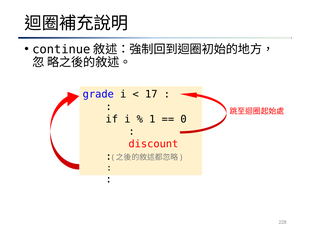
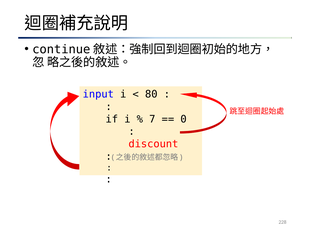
grade: grade -> input
17: 17 -> 80
1: 1 -> 7
